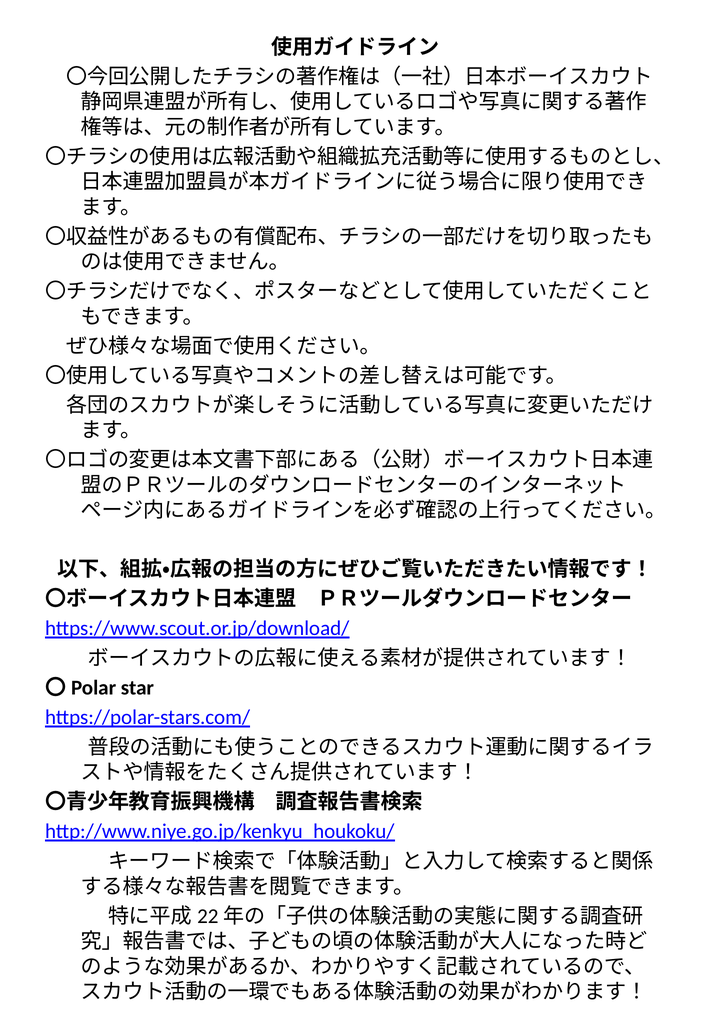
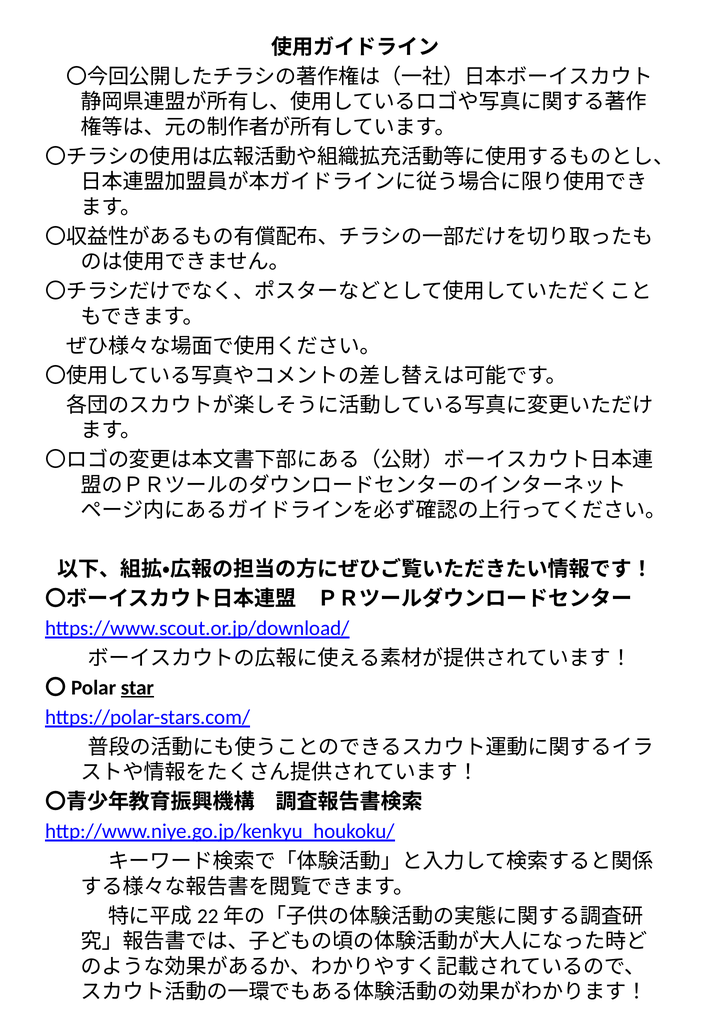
star underline: none -> present
